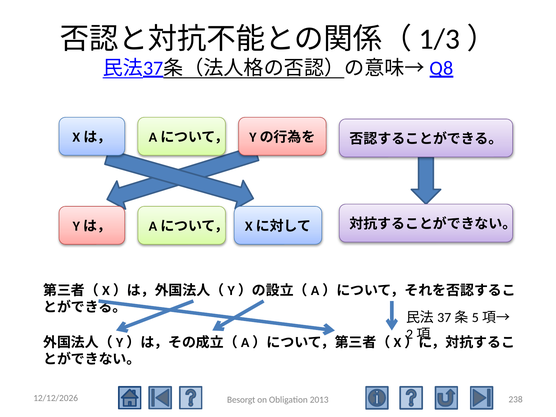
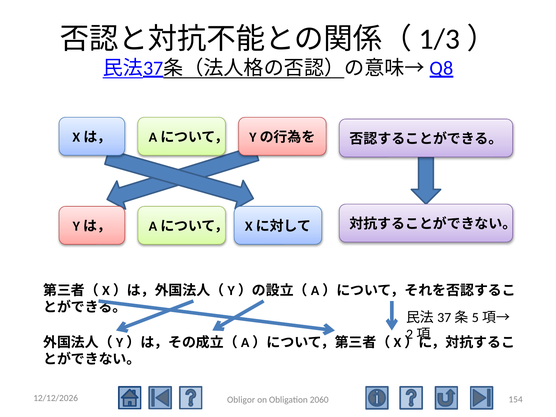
238: 238 -> 154
Besorgt: Besorgt -> Obligor
2013: 2013 -> 2060
